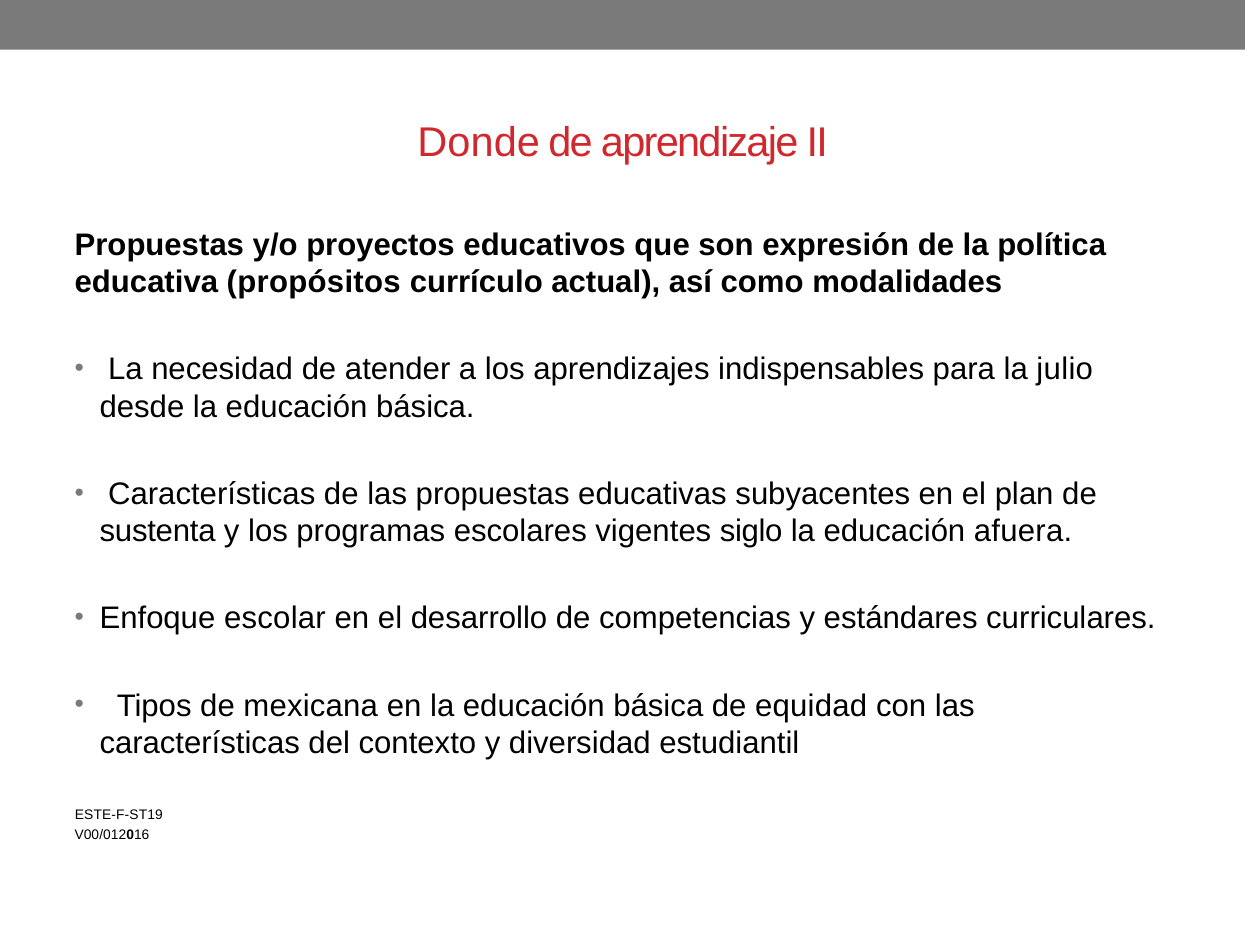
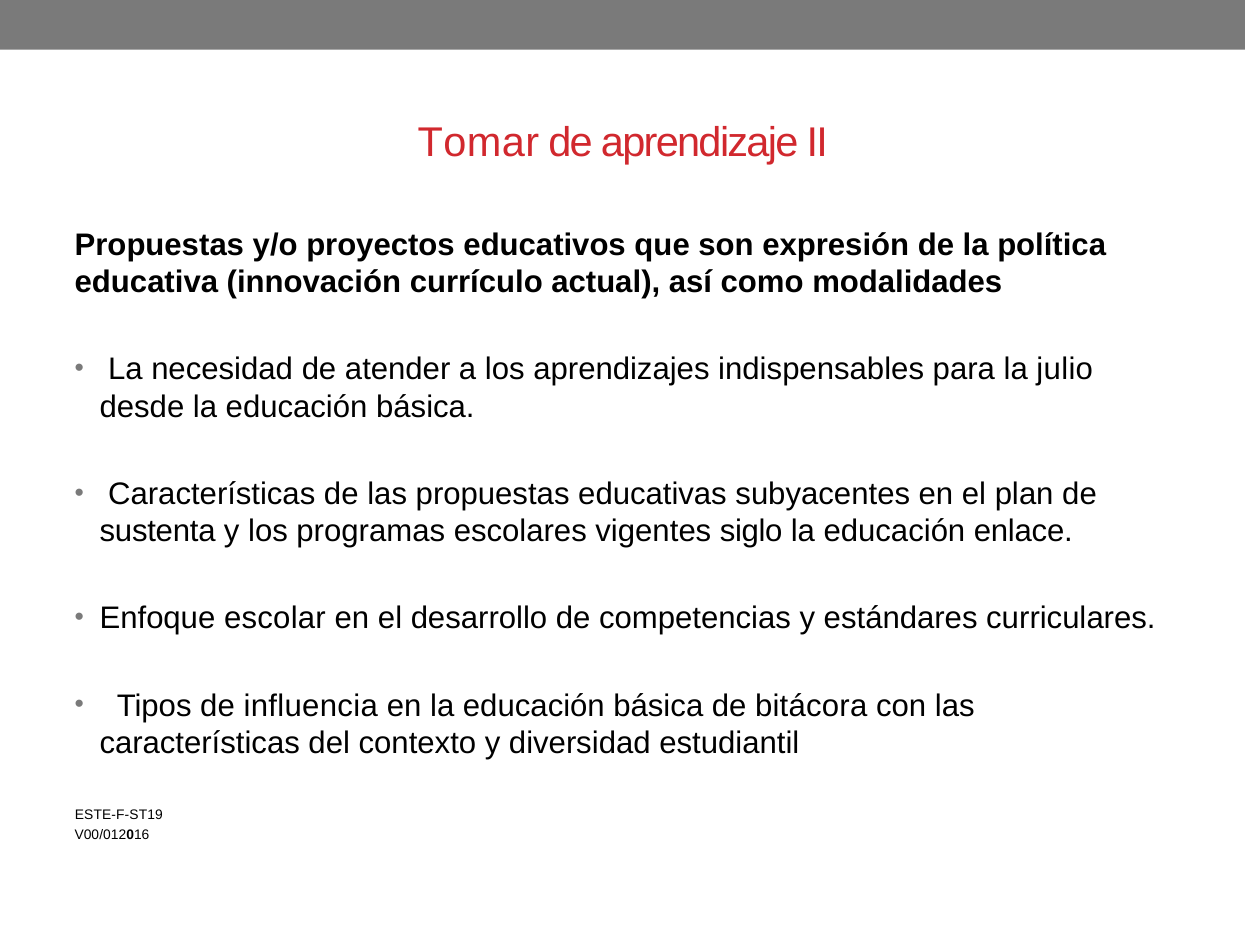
Donde: Donde -> Tomar
propósitos: propósitos -> innovación
afuera: afuera -> enlace
mexicana: mexicana -> influencia
equidad: equidad -> bitácora
